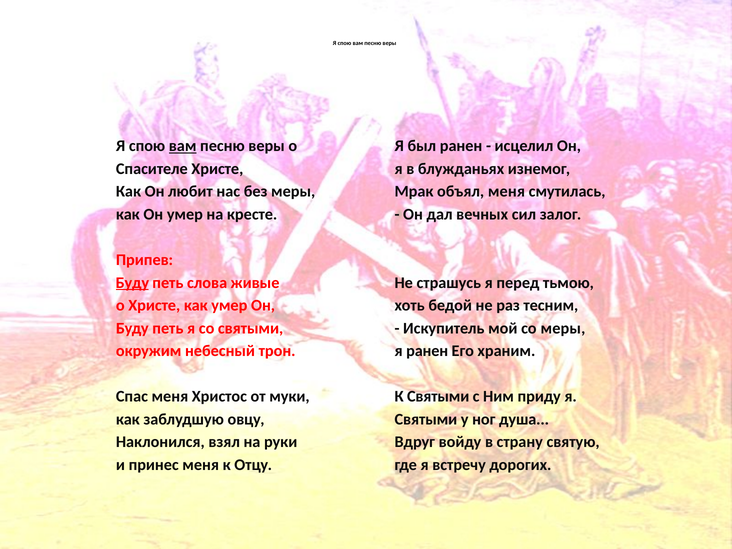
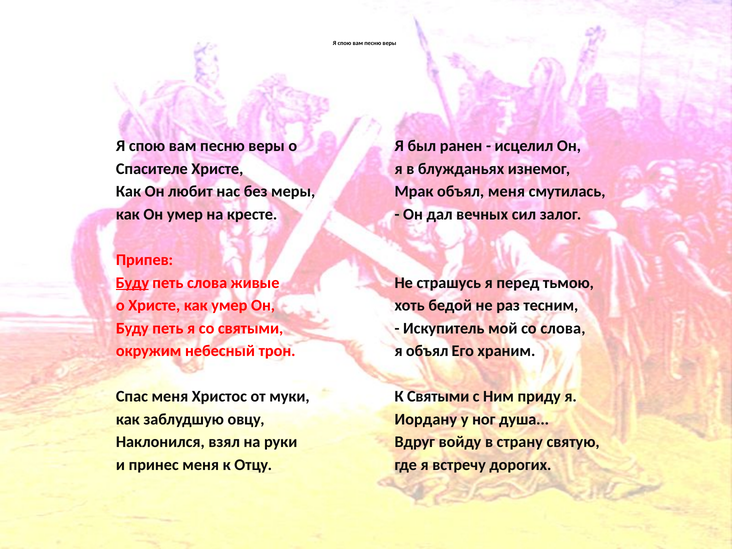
вам at (183, 146) underline: present -> none
со меры: меры -> слова
я ранен: ранен -> объял
Святыми at (426, 419): Святыми -> Иордану
